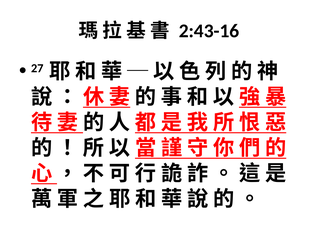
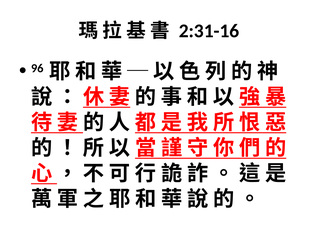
2:43-16: 2:43-16 -> 2:31-16
27: 27 -> 96
